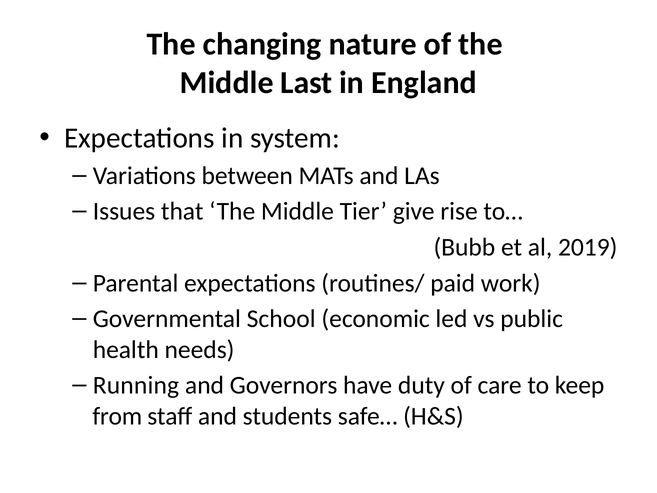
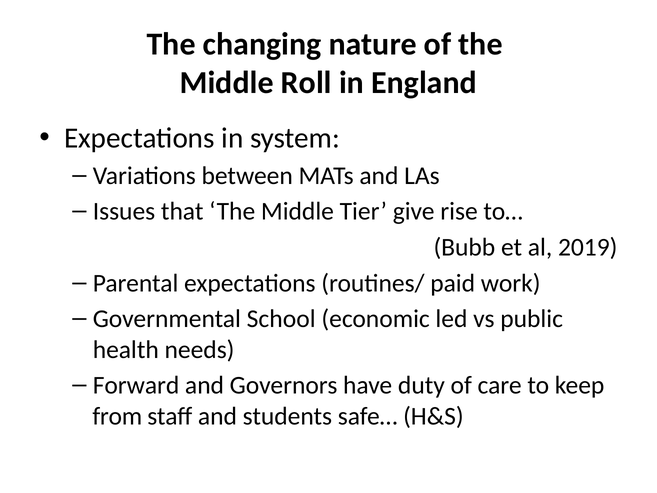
Last: Last -> Roll
Running: Running -> Forward
